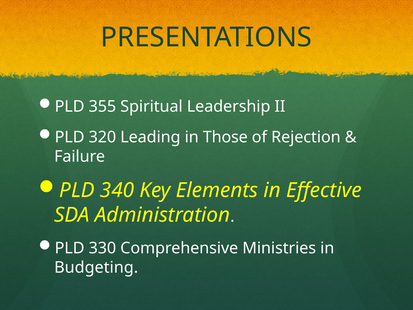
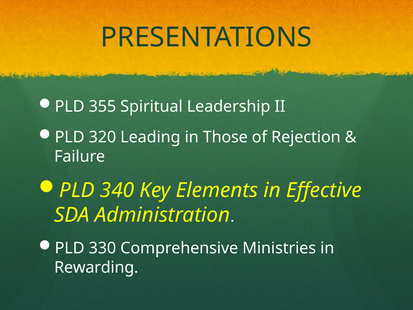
Budgeting: Budgeting -> Rewarding
